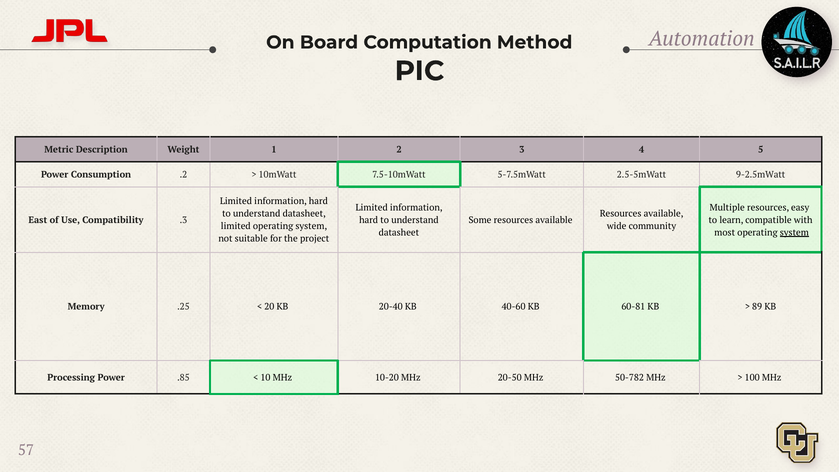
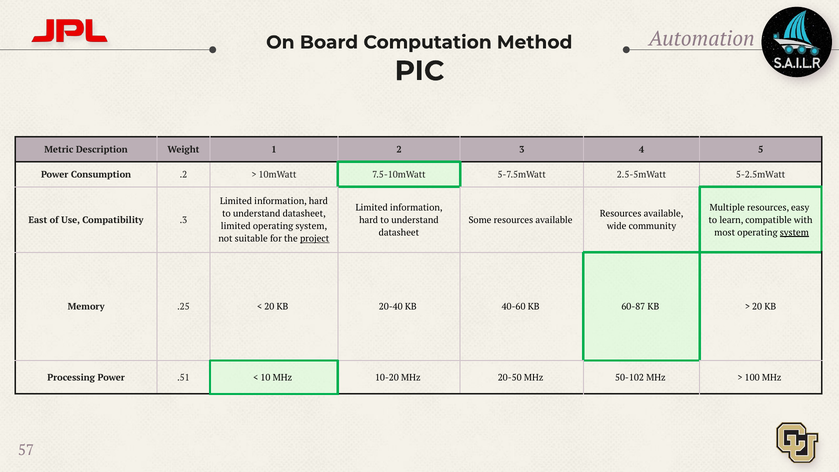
9-2.5mWatt: 9-2.5mWatt -> 5-2.5mWatt
project underline: none -> present
60-81: 60-81 -> 60-87
89 at (757, 307): 89 -> 20
.85: .85 -> .51
50-782: 50-782 -> 50-102
